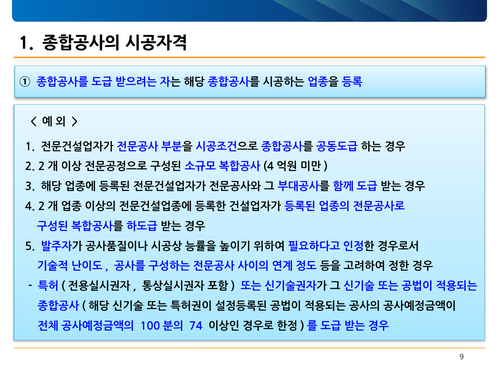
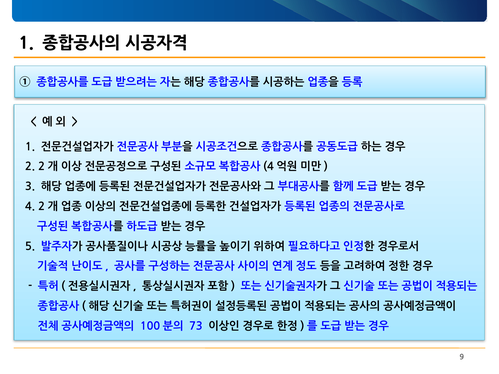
74: 74 -> 73
